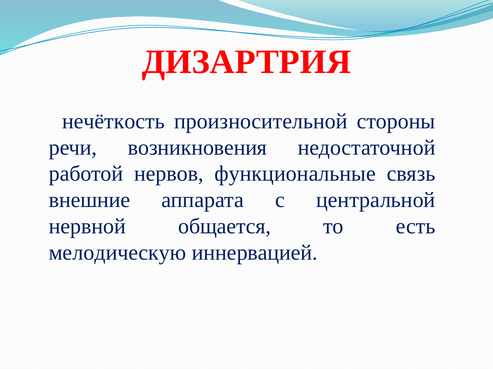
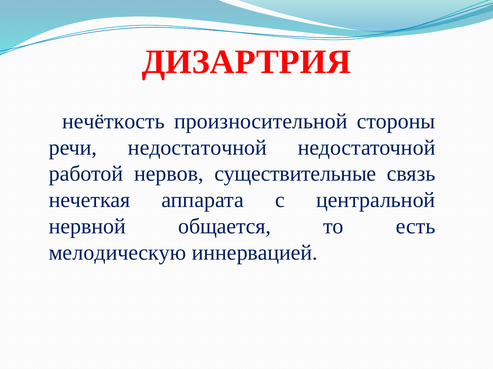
речи возникновения: возникновения -> недостаточной
функциональные: функциональные -> существительные
внешние: внешние -> нечеткая
